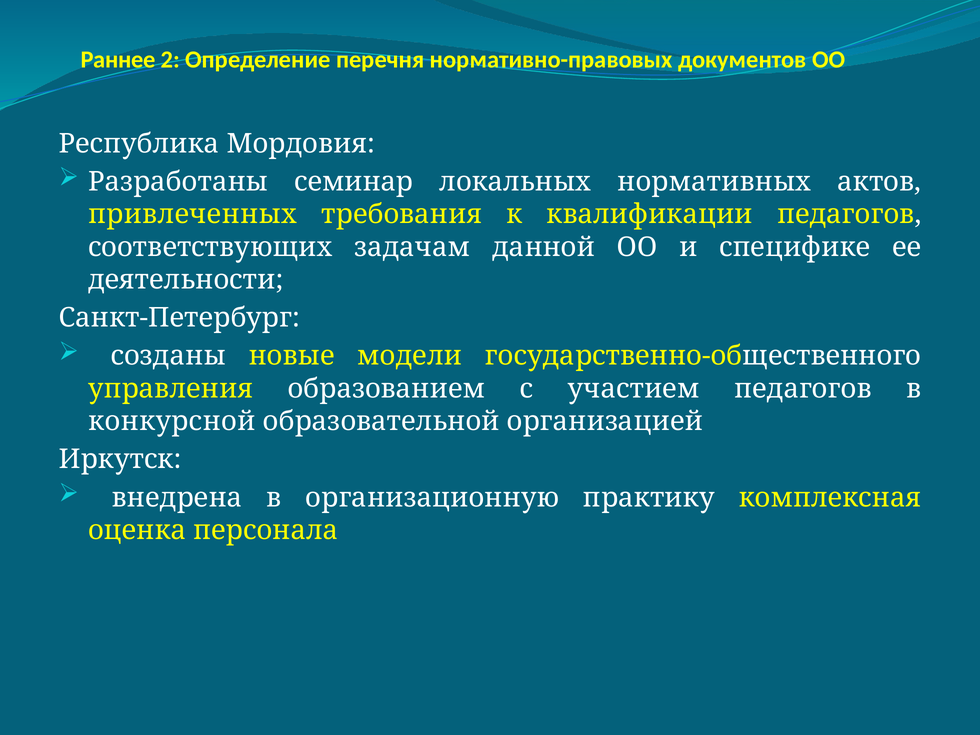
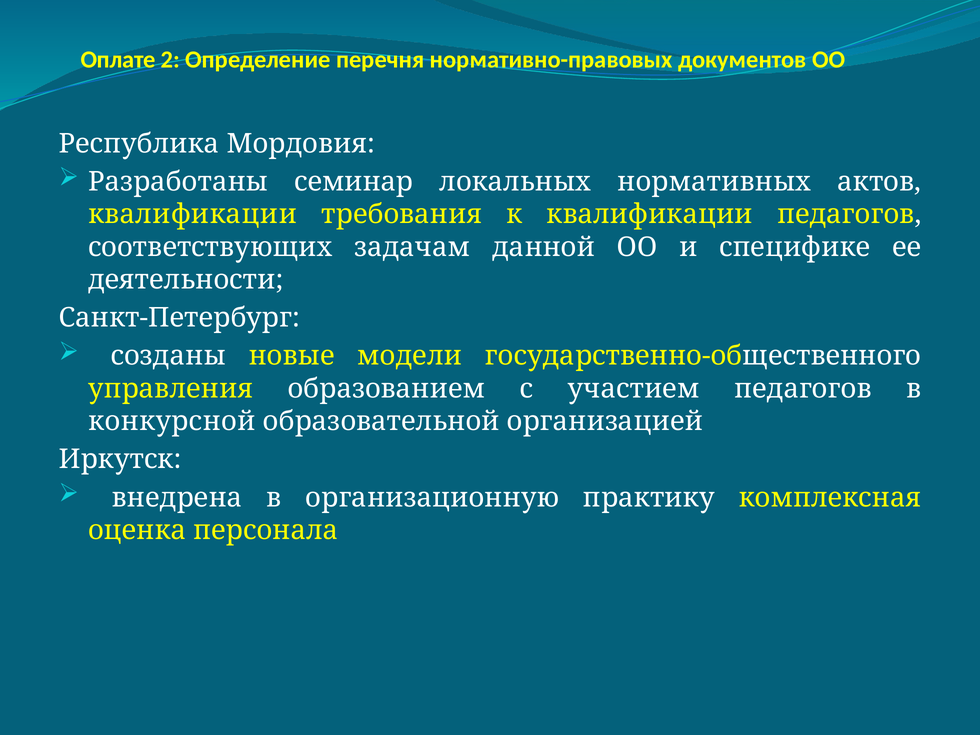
Раннее: Раннее -> Оплате
привлеченных at (192, 214): привлеченных -> квалификации
